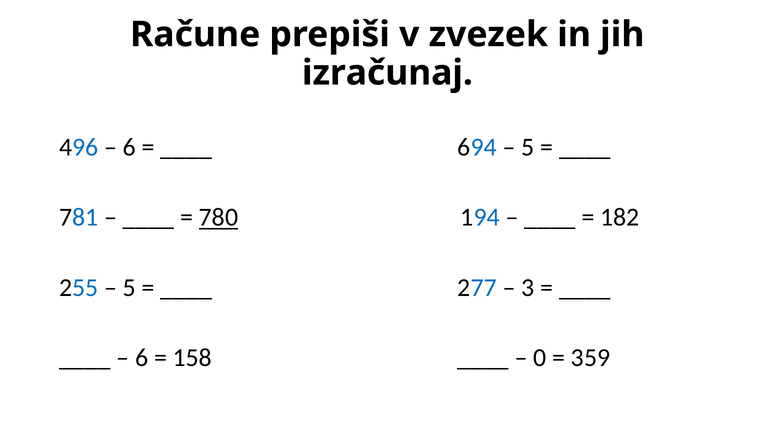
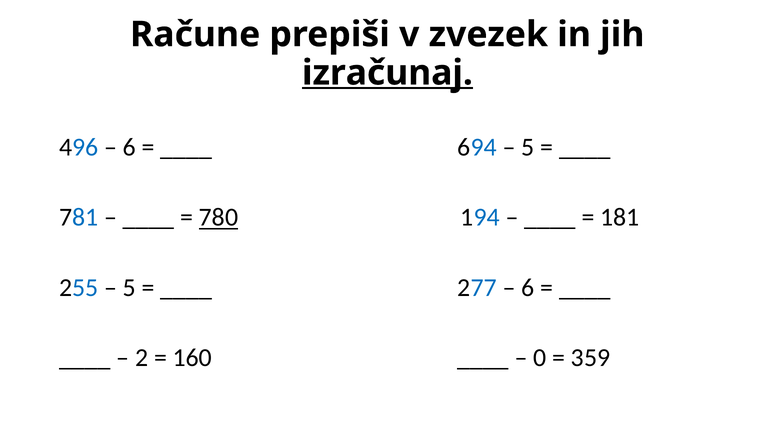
izračunaj underline: none -> present
182: 182 -> 181
3 at (528, 288): 3 -> 6
6 at (142, 358): 6 -> 2
158: 158 -> 160
